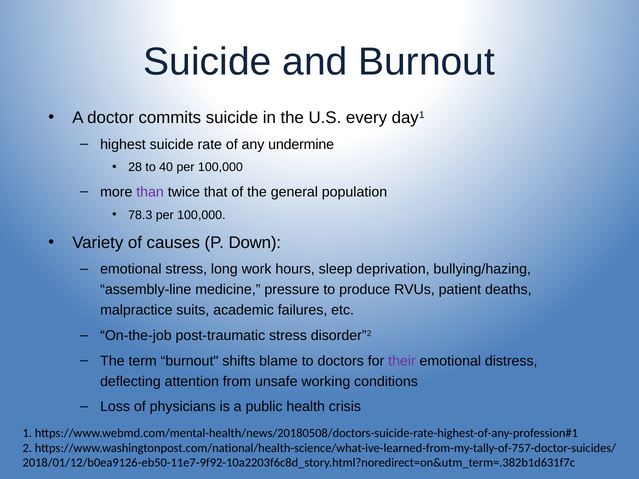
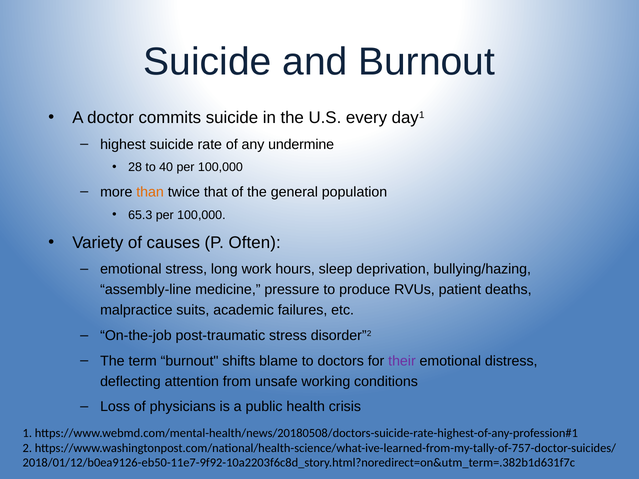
than colour: purple -> orange
78.3: 78.3 -> 65.3
Down: Down -> Often
